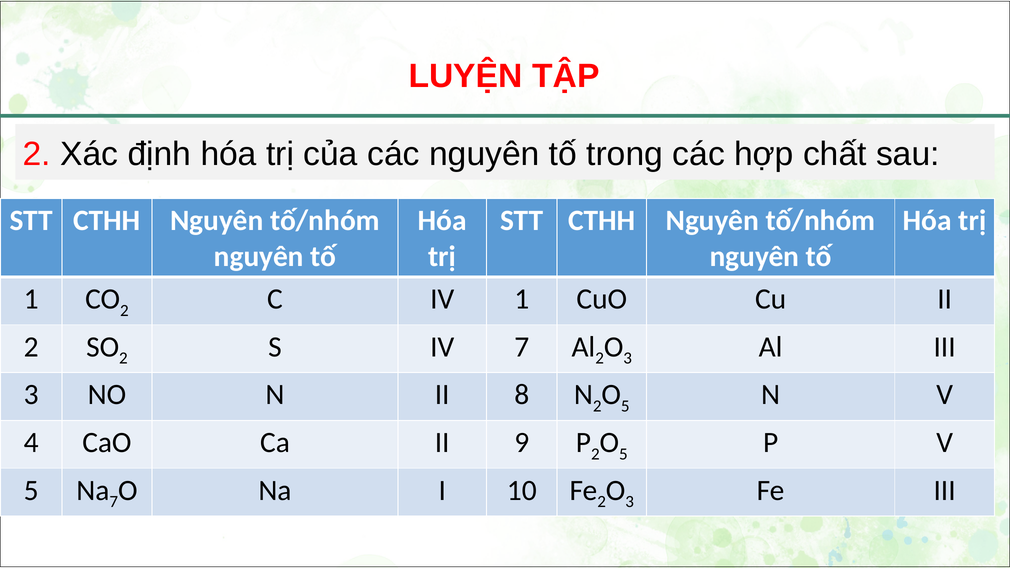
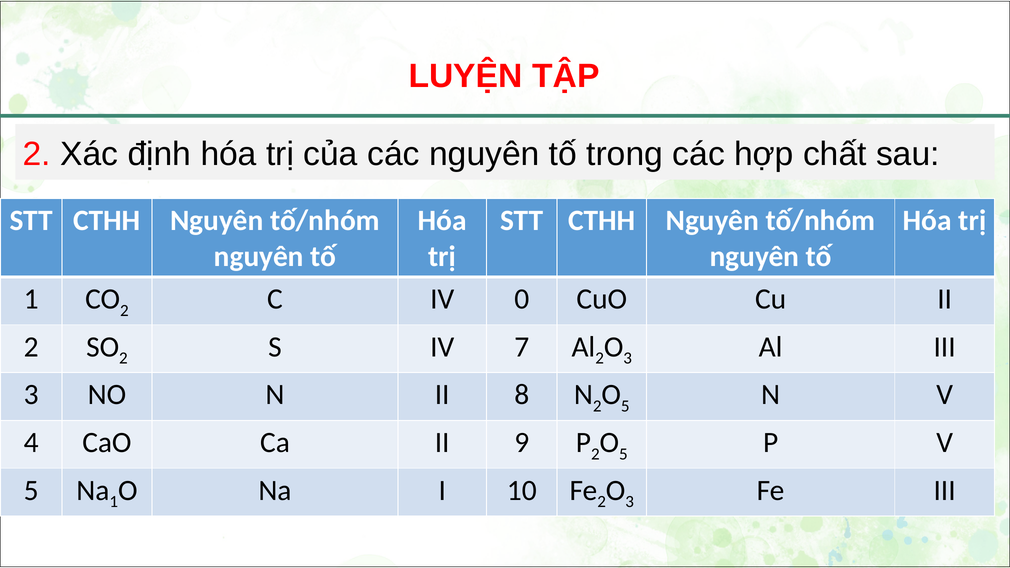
IV 1: 1 -> 0
Na 7: 7 -> 1
